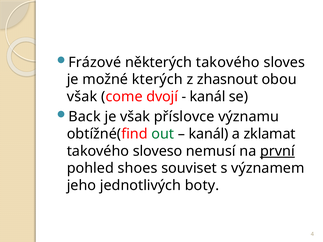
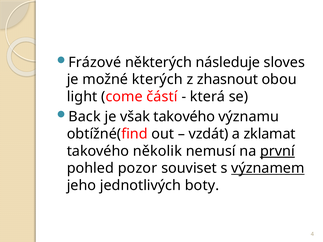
některých takového: takového -> následuje
však at (82, 97): však -> light
dvojí: dvojí -> částí
kanál at (208, 97): kanál -> která
však příslovce: příslovce -> takového
out colour: green -> black
kanál at (209, 134): kanál -> vzdát
sloveso: sloveso -> několik
shoes: shoes -> pozor
významem underline: none -> present
